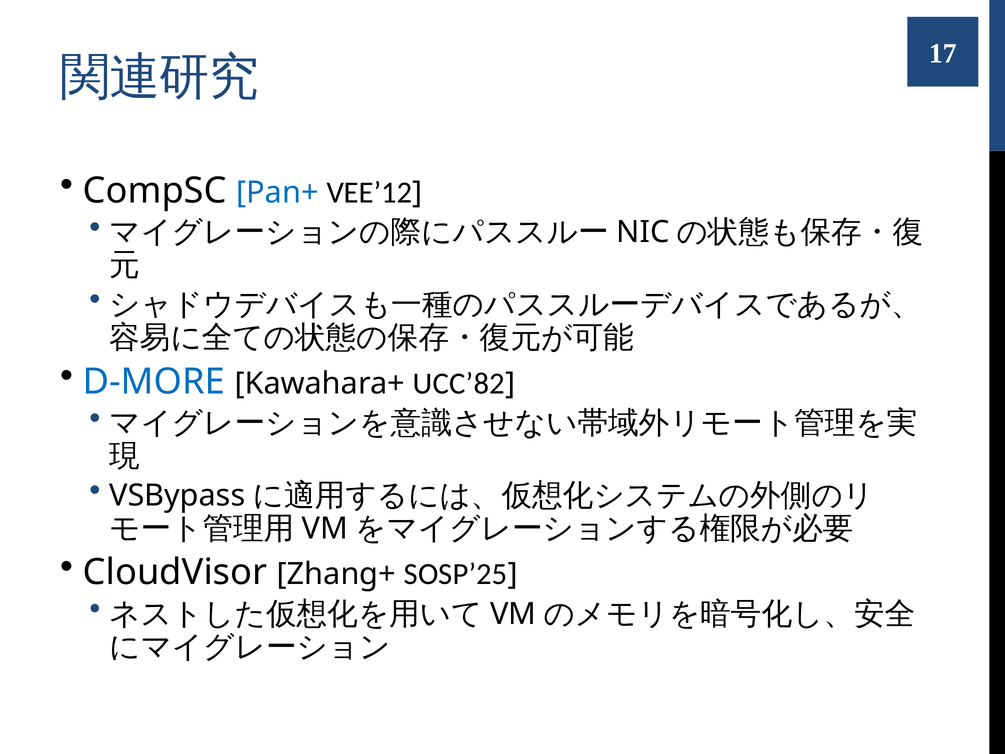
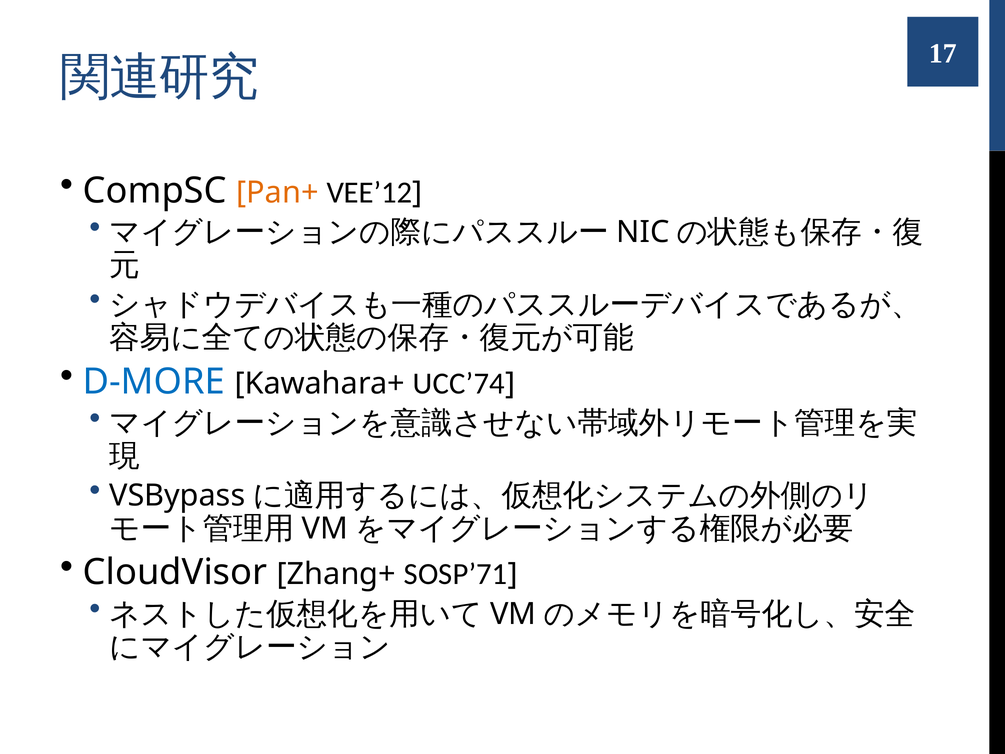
Pan+ colour: blue -> orange
UCC’82: UCC’82 -> UCC’74
SOSP’25: SOSP’25 -> SOSP’71
